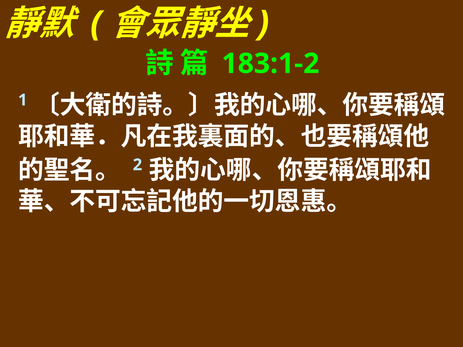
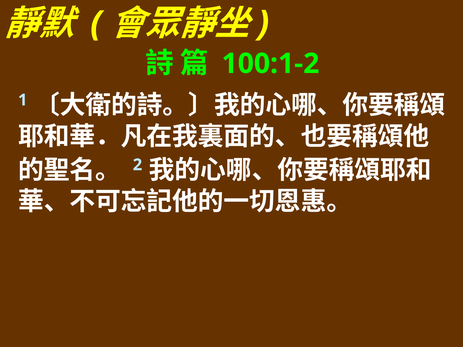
183:1-2: 183:1-2 -> 100:1-2
